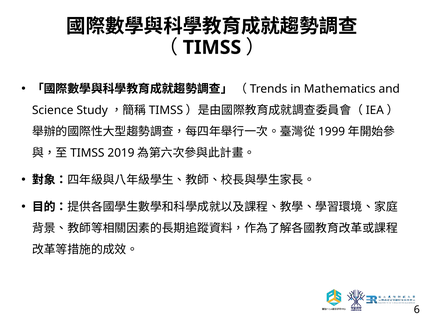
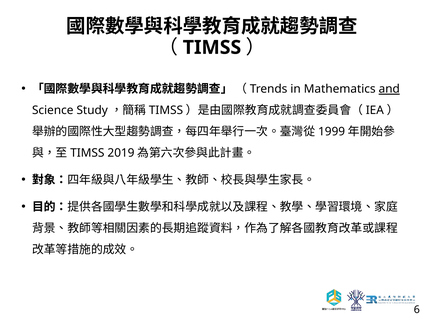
and underline: none -> present
